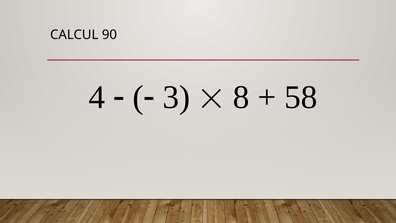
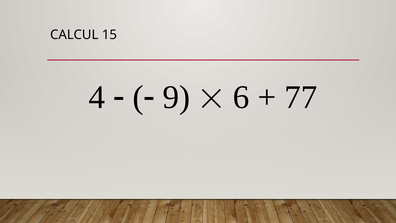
90: 90 -> 15
3: 3 -> 9
8: 8 -> 6
58: 58 -> 77
